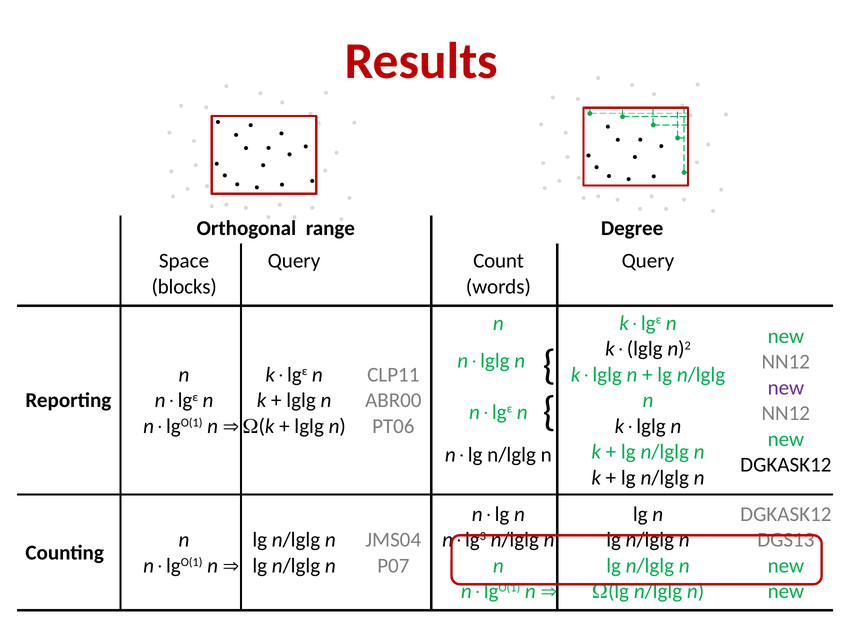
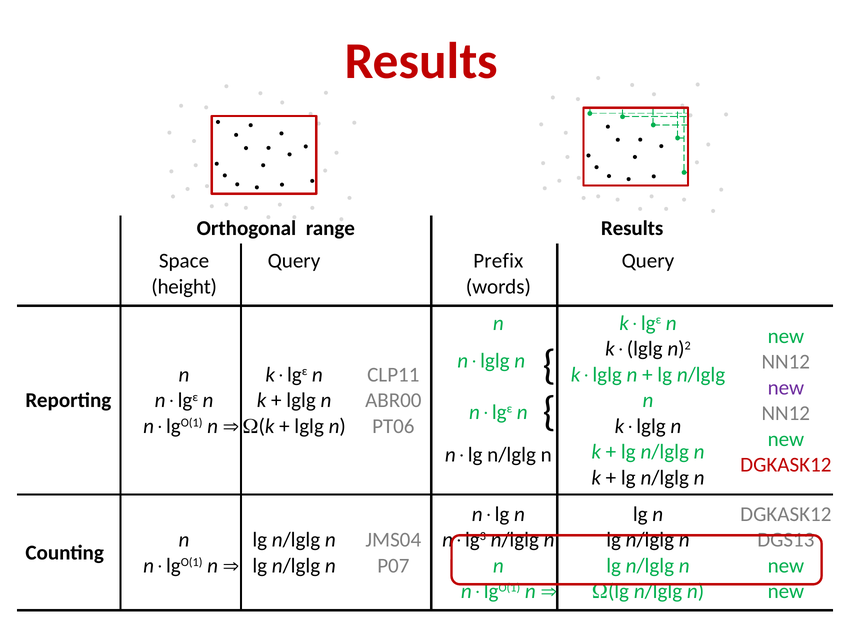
range Degree: Degree -> Results
Count: Count -> Prefix
blocks: blocks -> height
DGKASK12 at (786, 464) colour: black -> red
